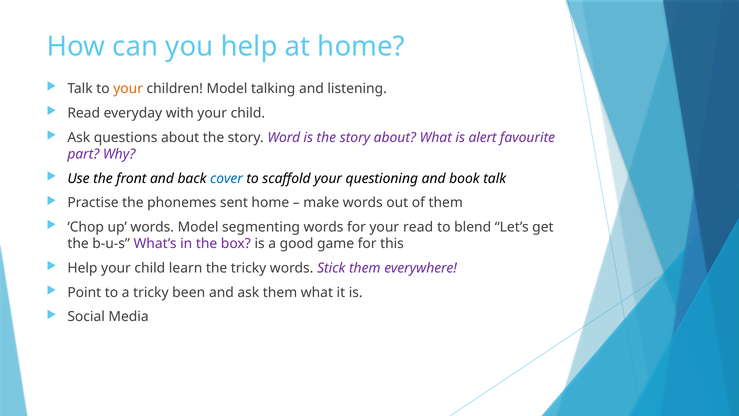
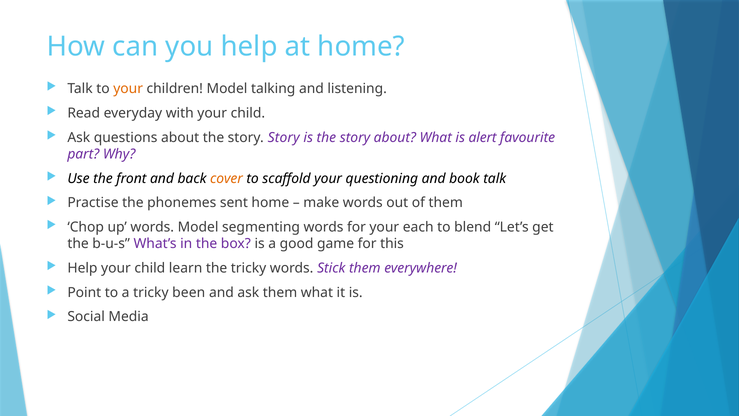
story Word: Word -> Story
cover colour: blue -> orange
your read: read -> each
